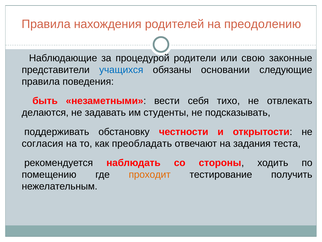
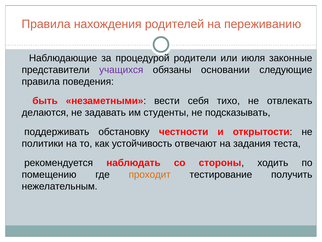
преодолению: преодолению -> переживанию
свою: свою -> июля
учащихся colour: blue -> purple
согласия: согласия -> политики
преобладать: преобладать -> устойчивость
